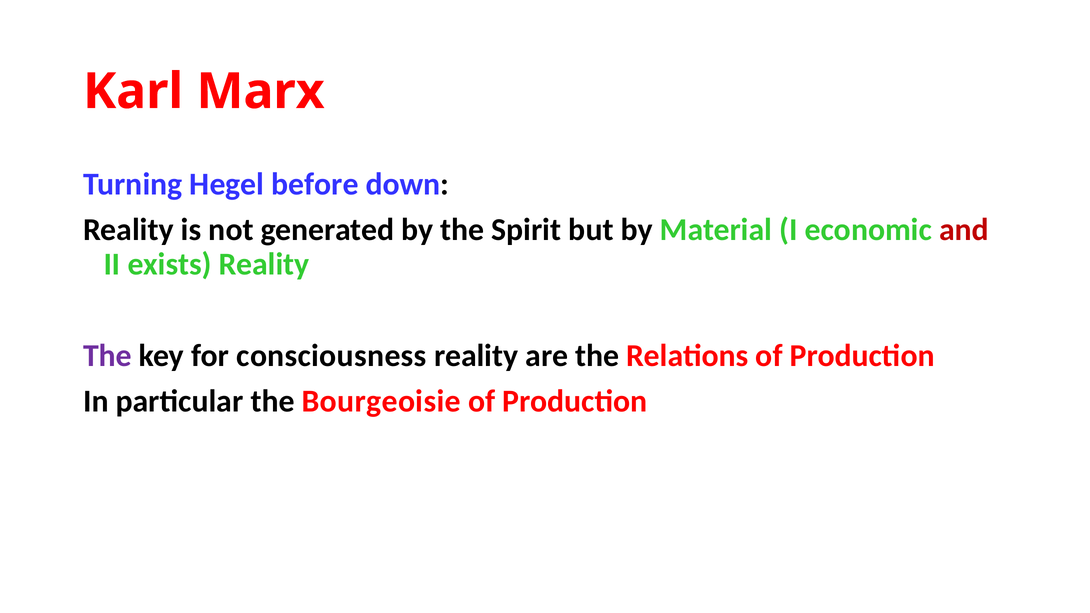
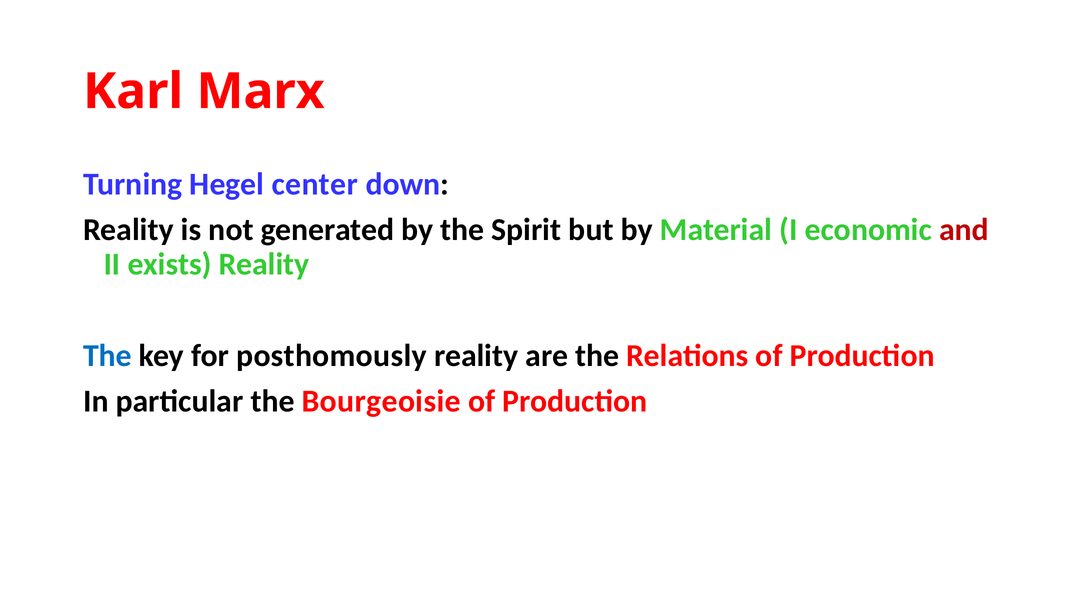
before: before -> center
The at (107, 356) colour: purple -> blue
consciousness: consciousness -> posthomously
